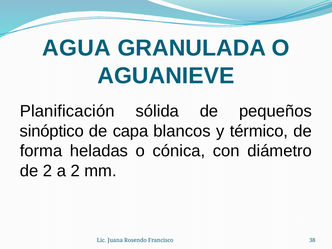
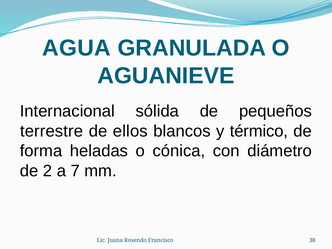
Planificación: Planificación -> Internacional
sinóptico: sinóptico -> terrestre
capa: capa -> ellos
a 2: 2 -> 7
